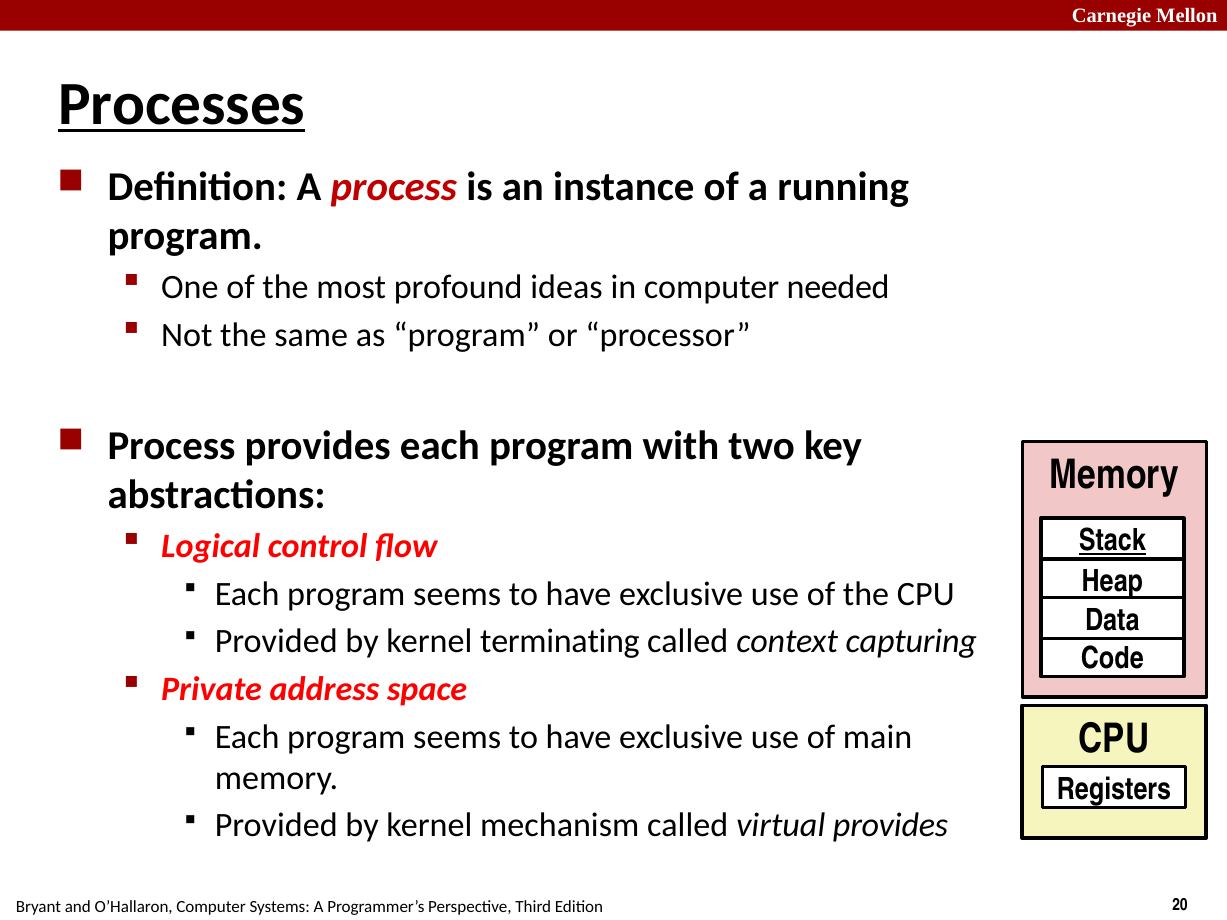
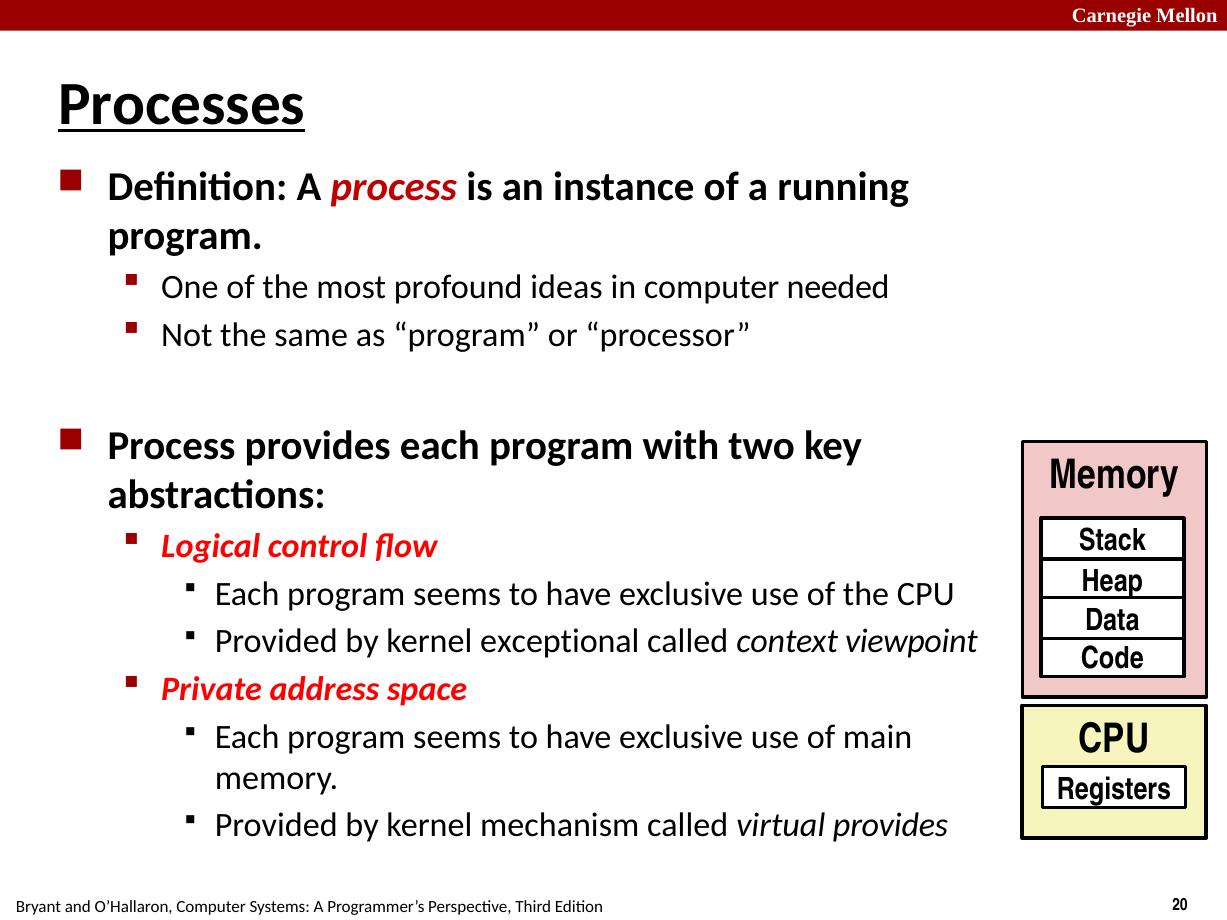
Stack underline: present -> none
terminating: terminating -> exceptional
capturing: capturing -> viewpoint
